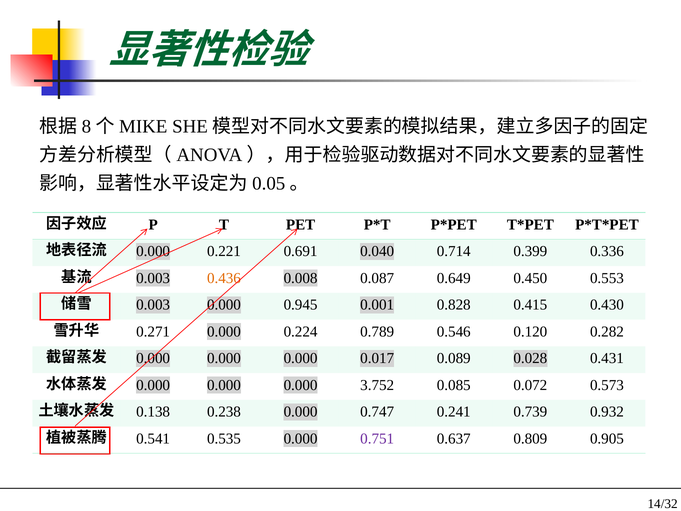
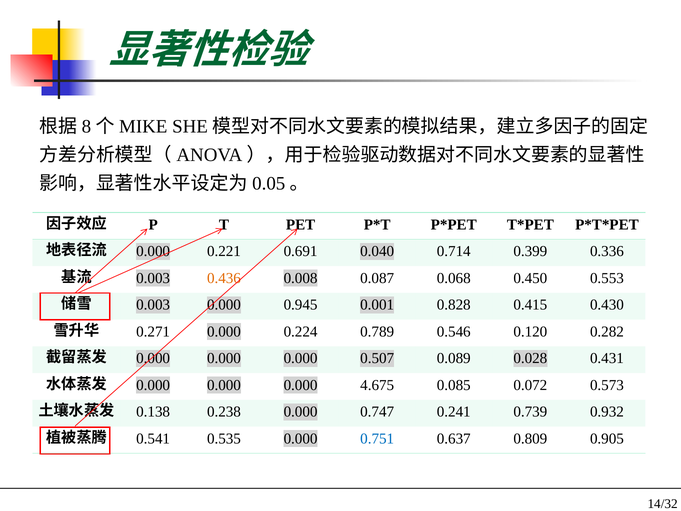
0.649: 0.649 -> 0.068
0.017: 0.017 -> 0.507
3.752: 3.752 -> 4.675
0.751 colour: purple -> blue
